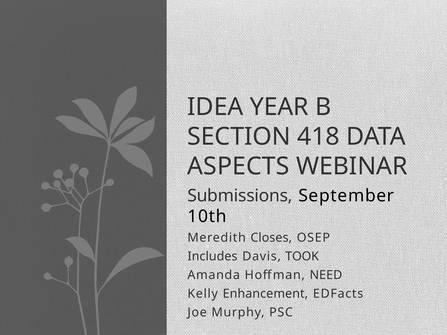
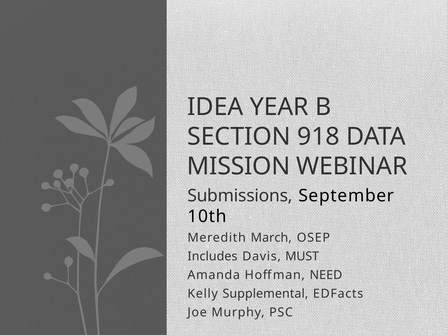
418: 418 -> 918
ASPECTS: ASPECTS -> MISSION
Closes: Closes -> March
TOOK: TOOK -> MUST
Enhancement: Enhancement -> Supplemental
